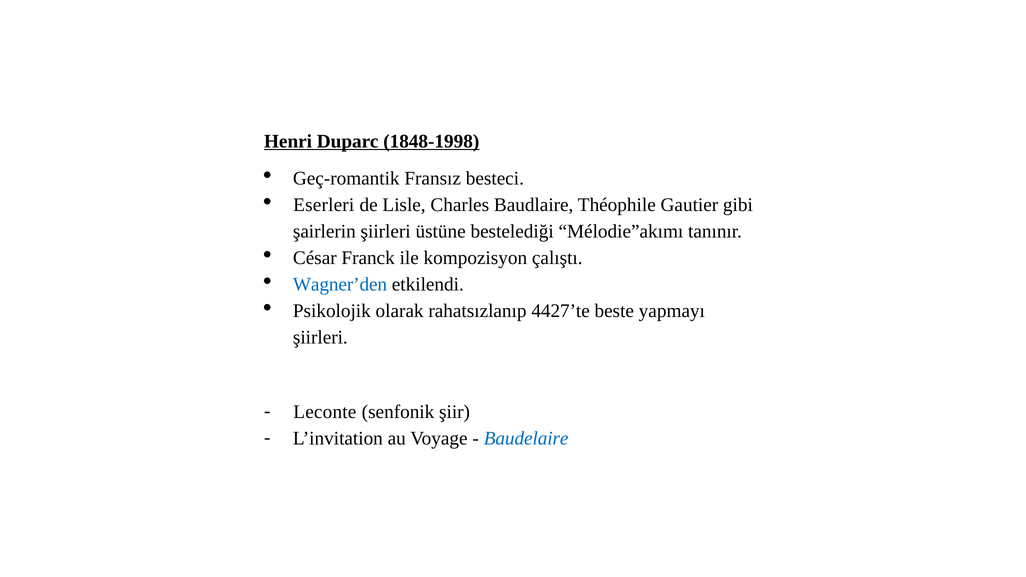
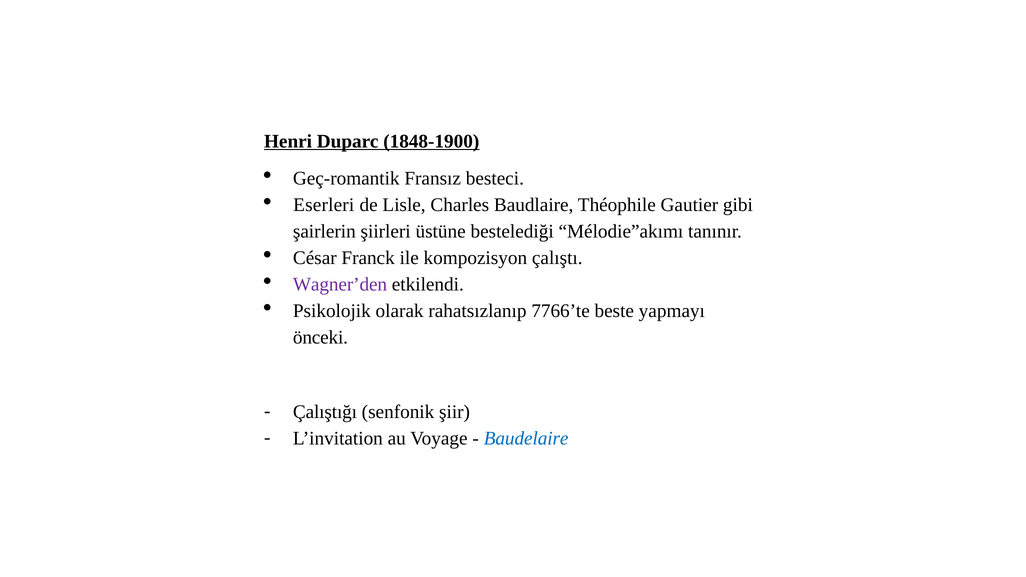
1848-1998: 1848-1998 -> 1848-1900
Wagner’den colour: blue -> purple
4427’te: 4427’te -> 7766’te
şiirleri at (320, 338): şiirleri -> önceki
Leconte: Leconte -> Çalıştığı
